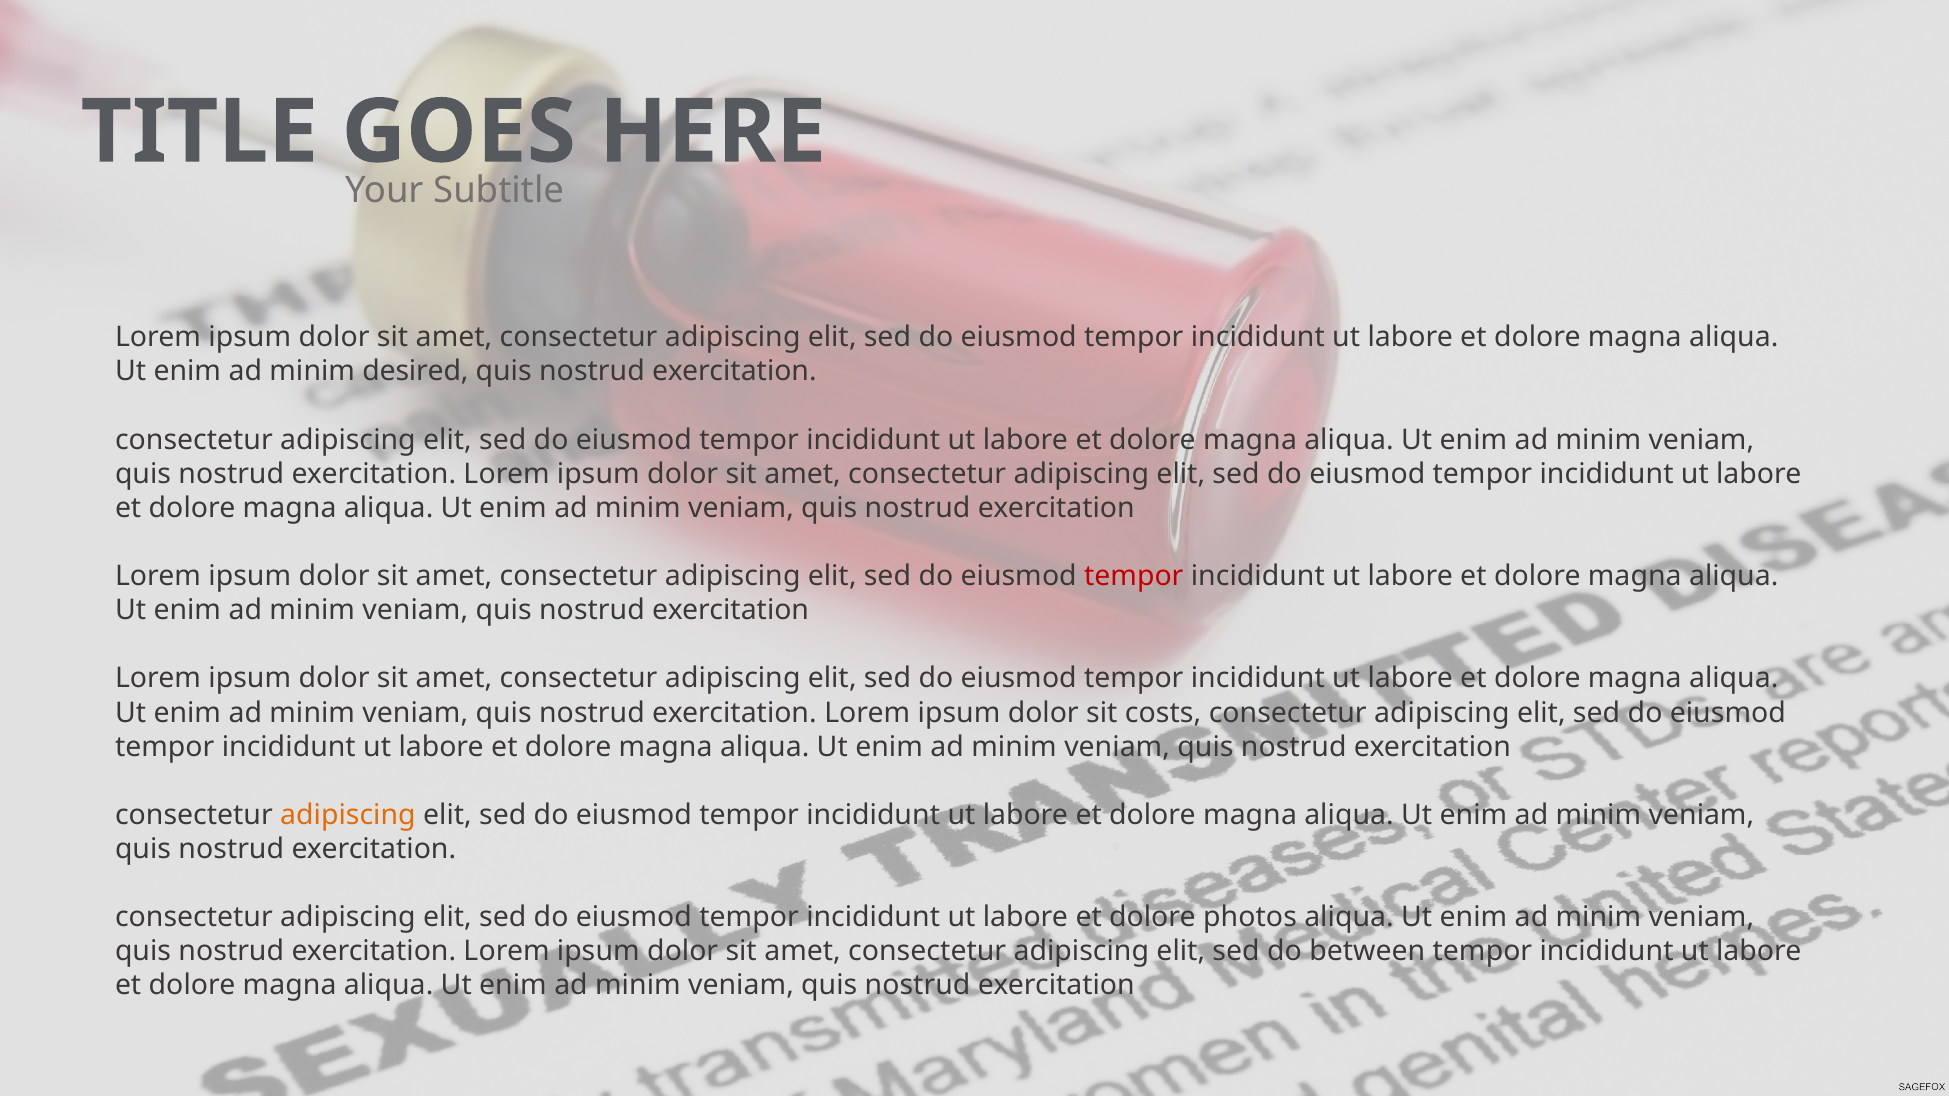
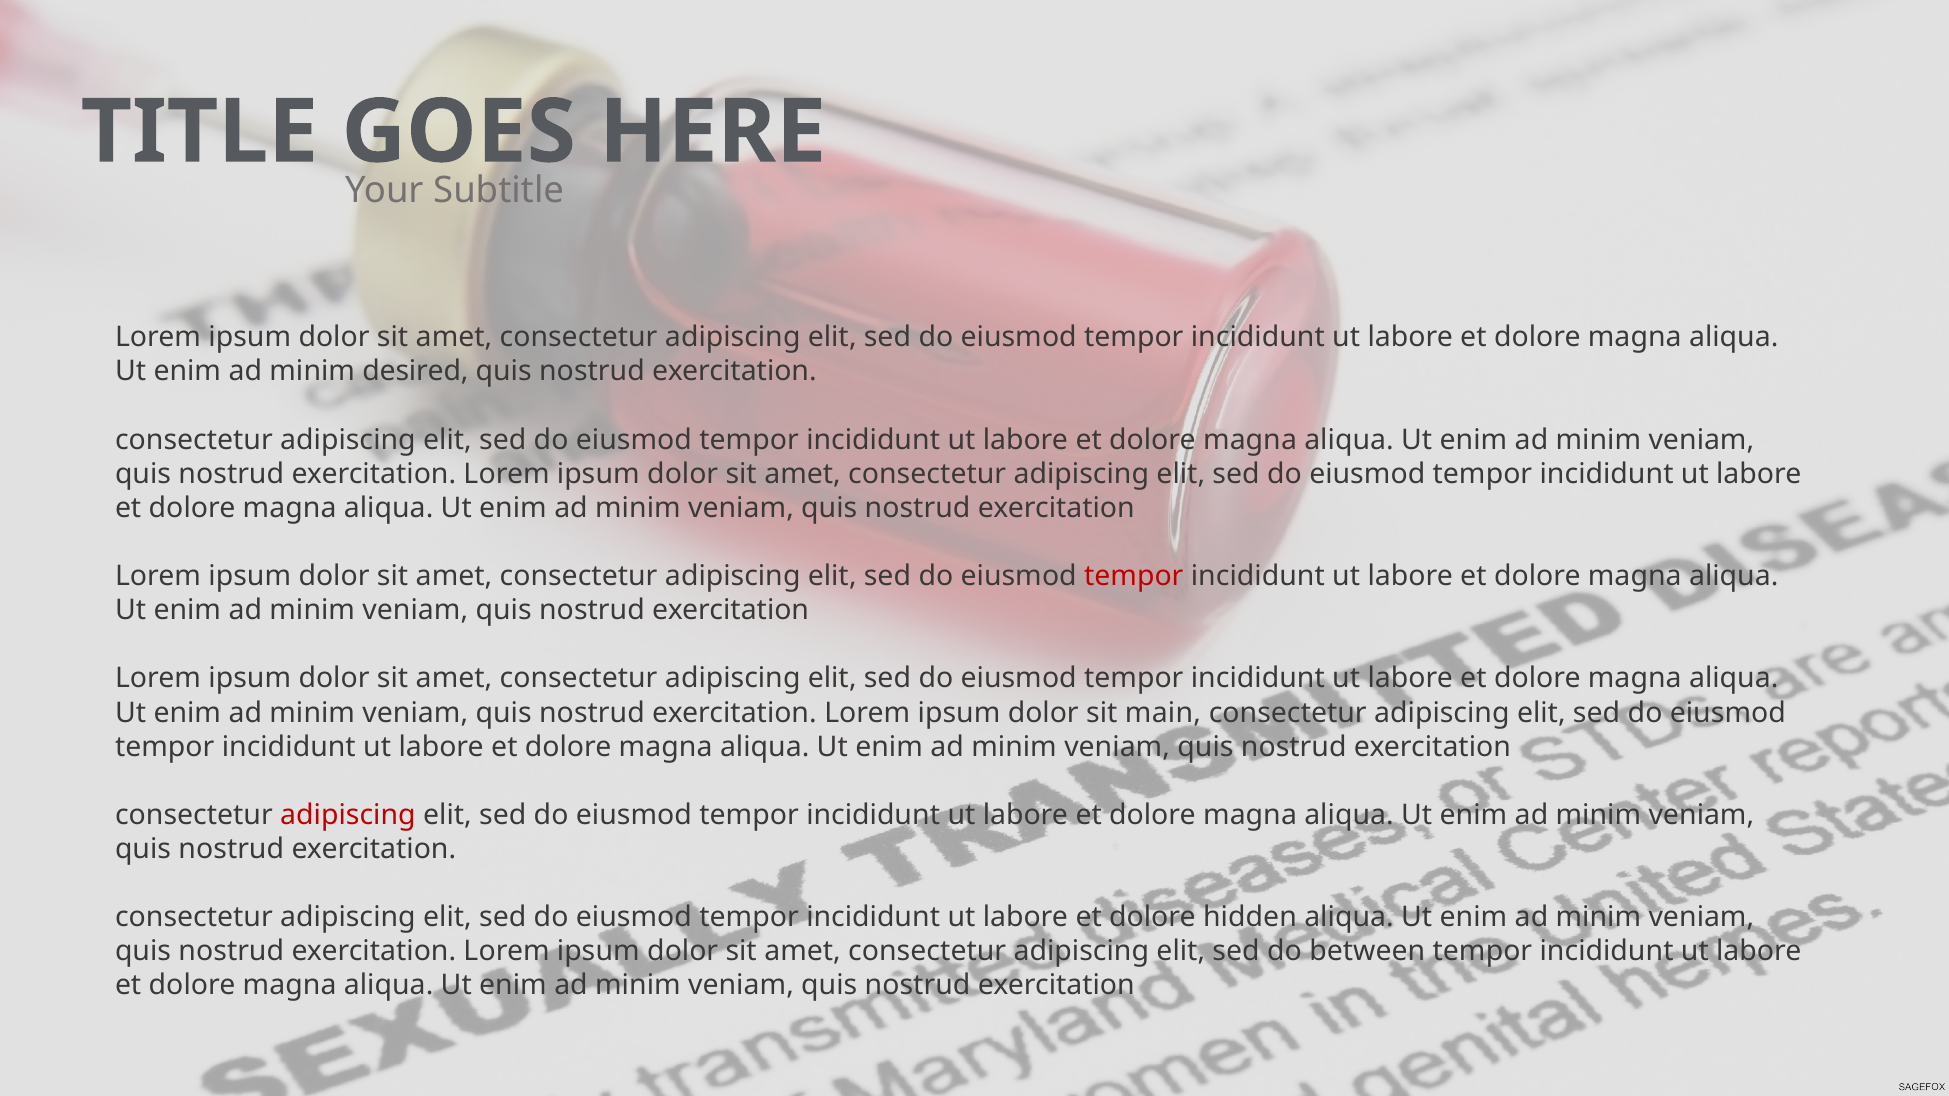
costs: costs -> main
adipiscing at (348, 815) colour: orange -> red
photos: photos -> hidden
